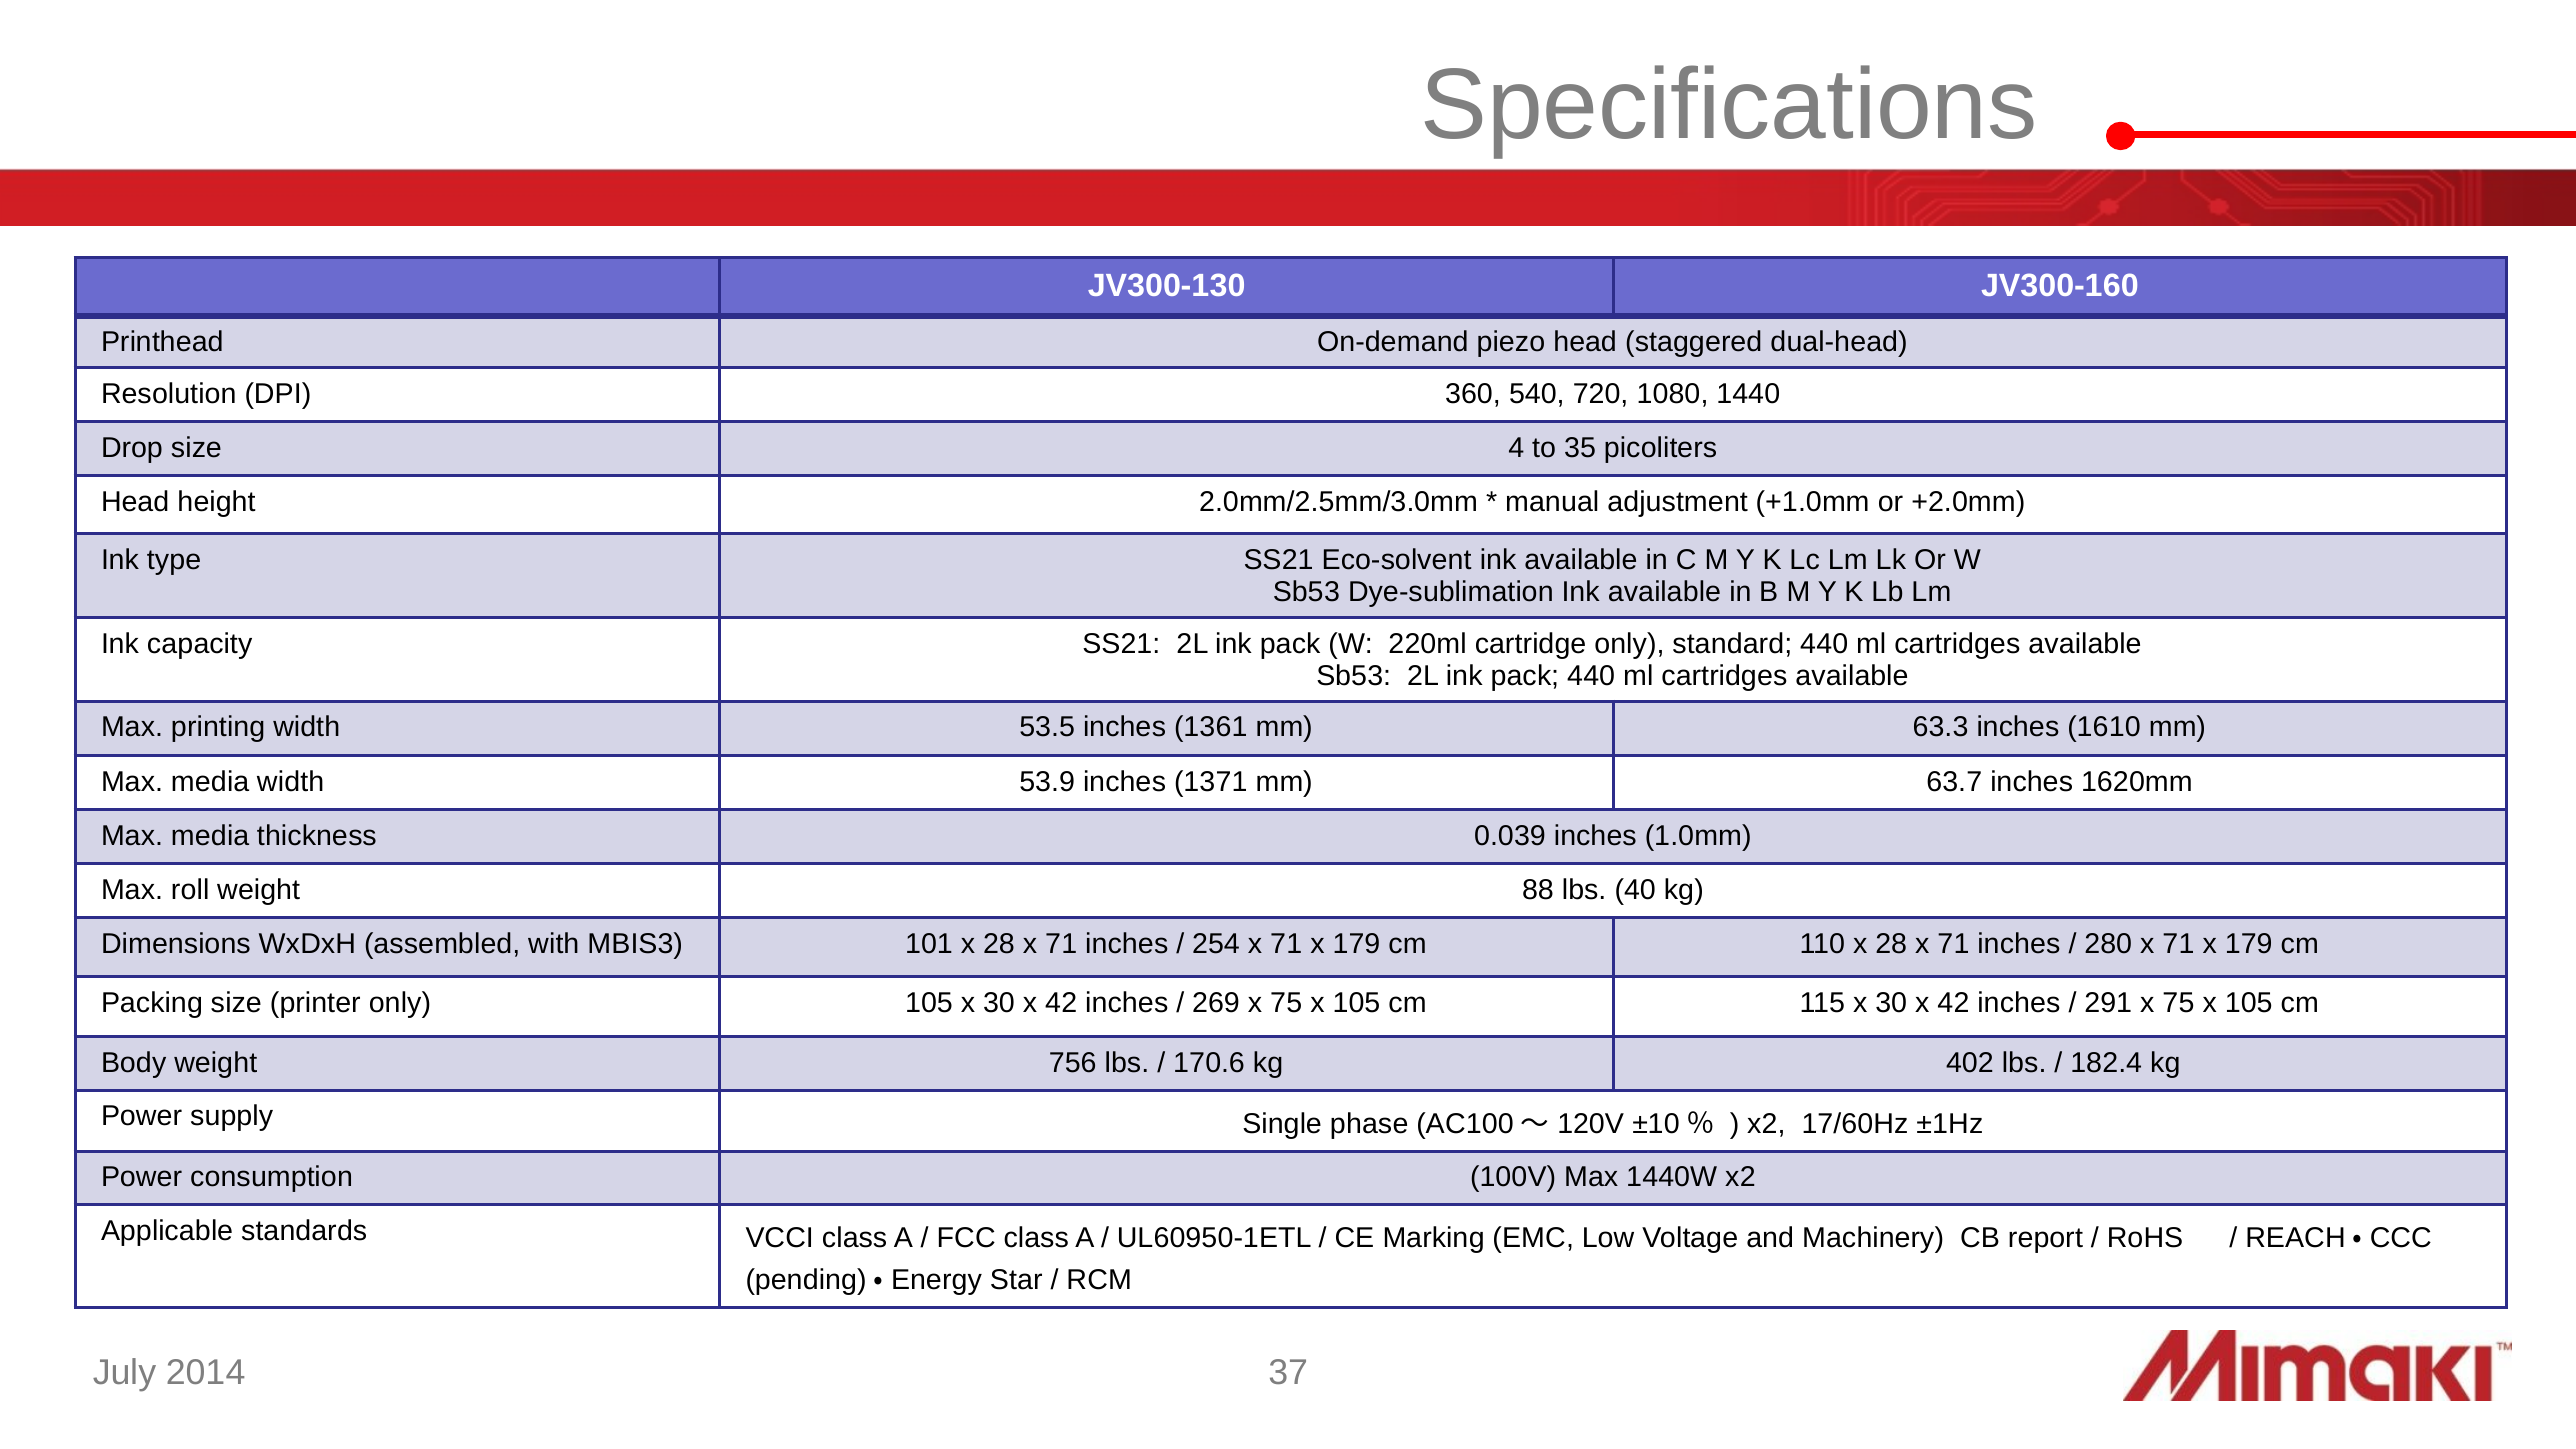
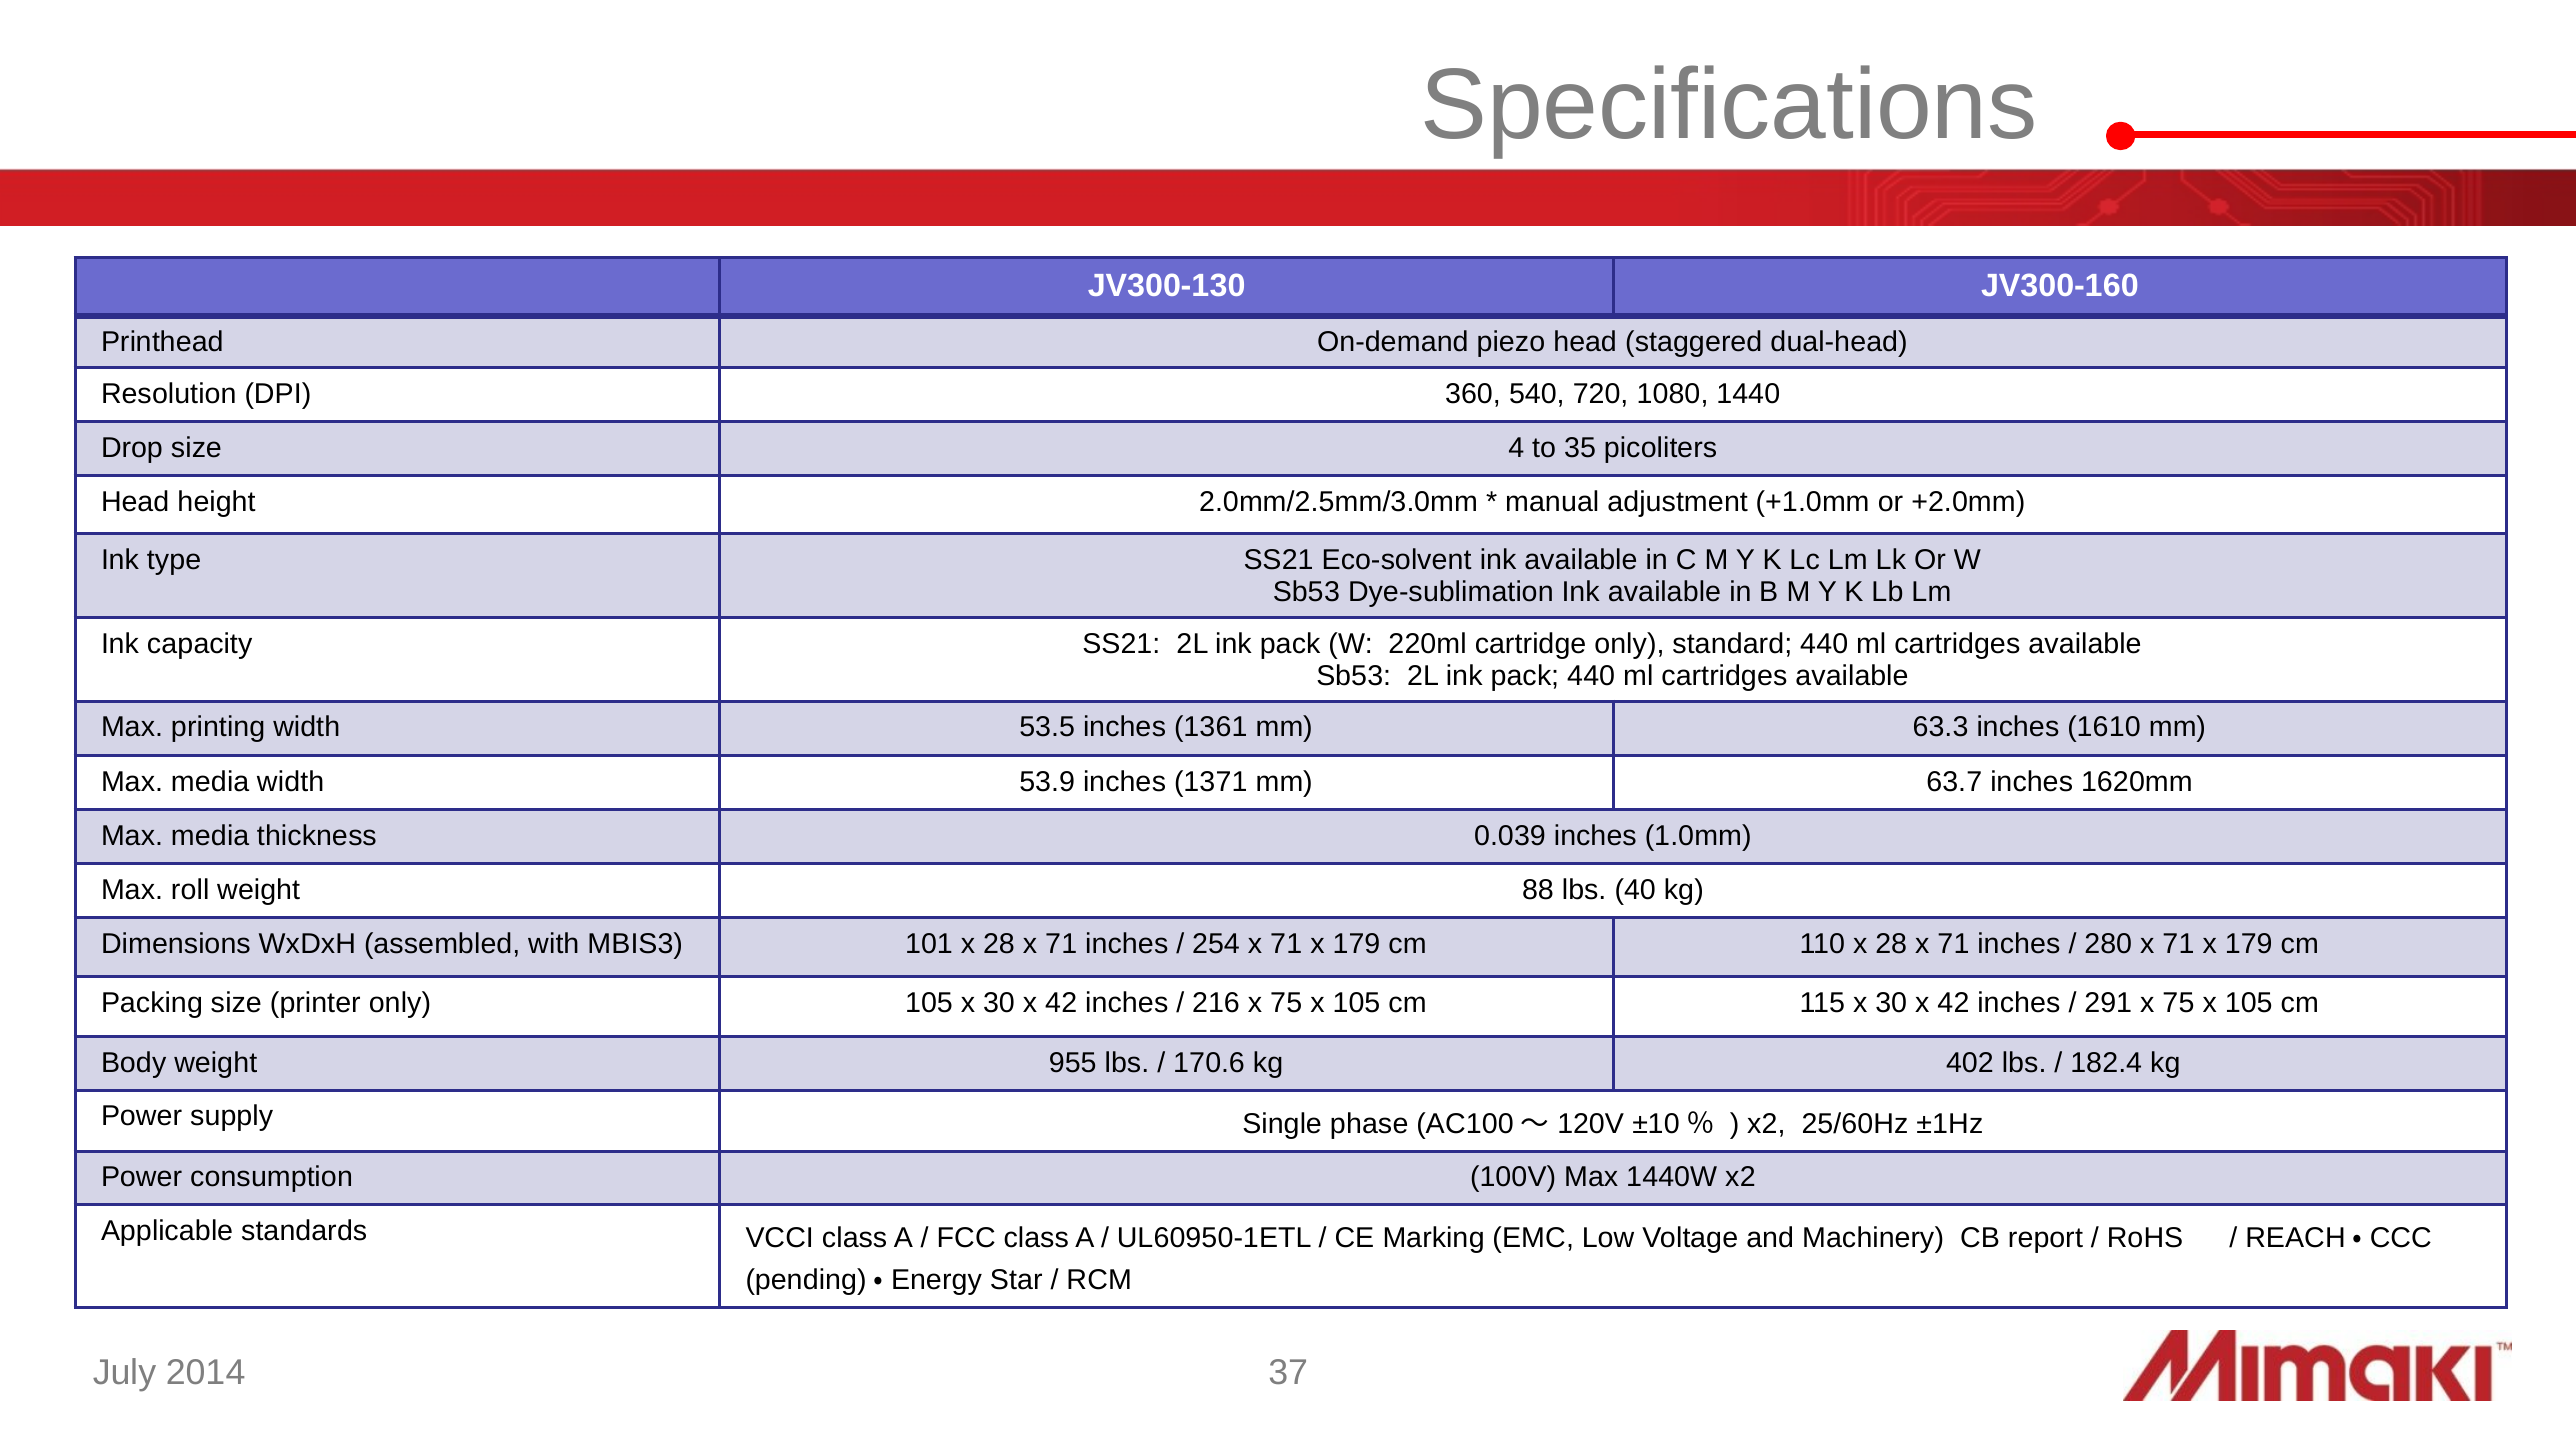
269: 269 -> 216
756: 756 -> 955
17/60Hz: 17/60Hz -> 25/60Hz
